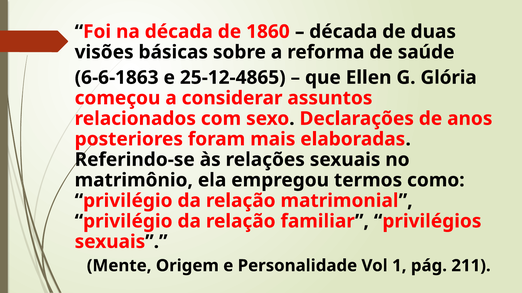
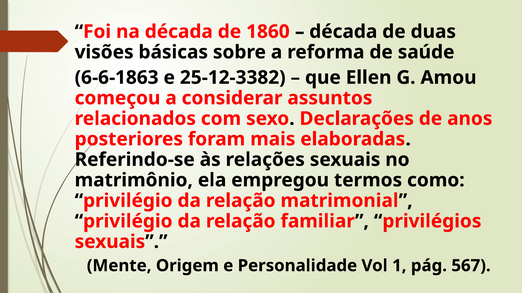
25-12-4865: 25-12-4865 -> 25-12-3382
Glória: Glória -> Amou
211: 211 -> 567
